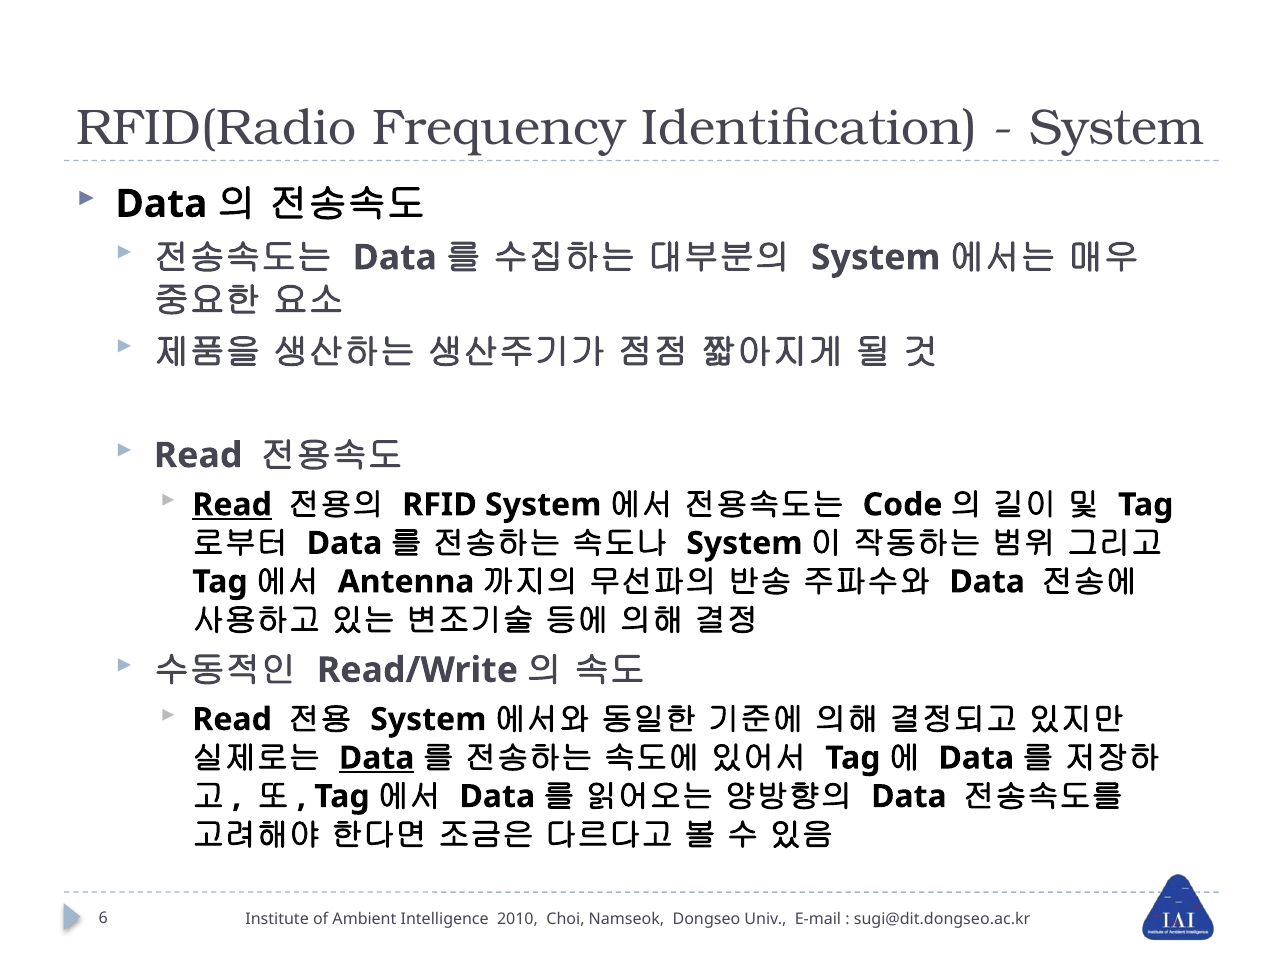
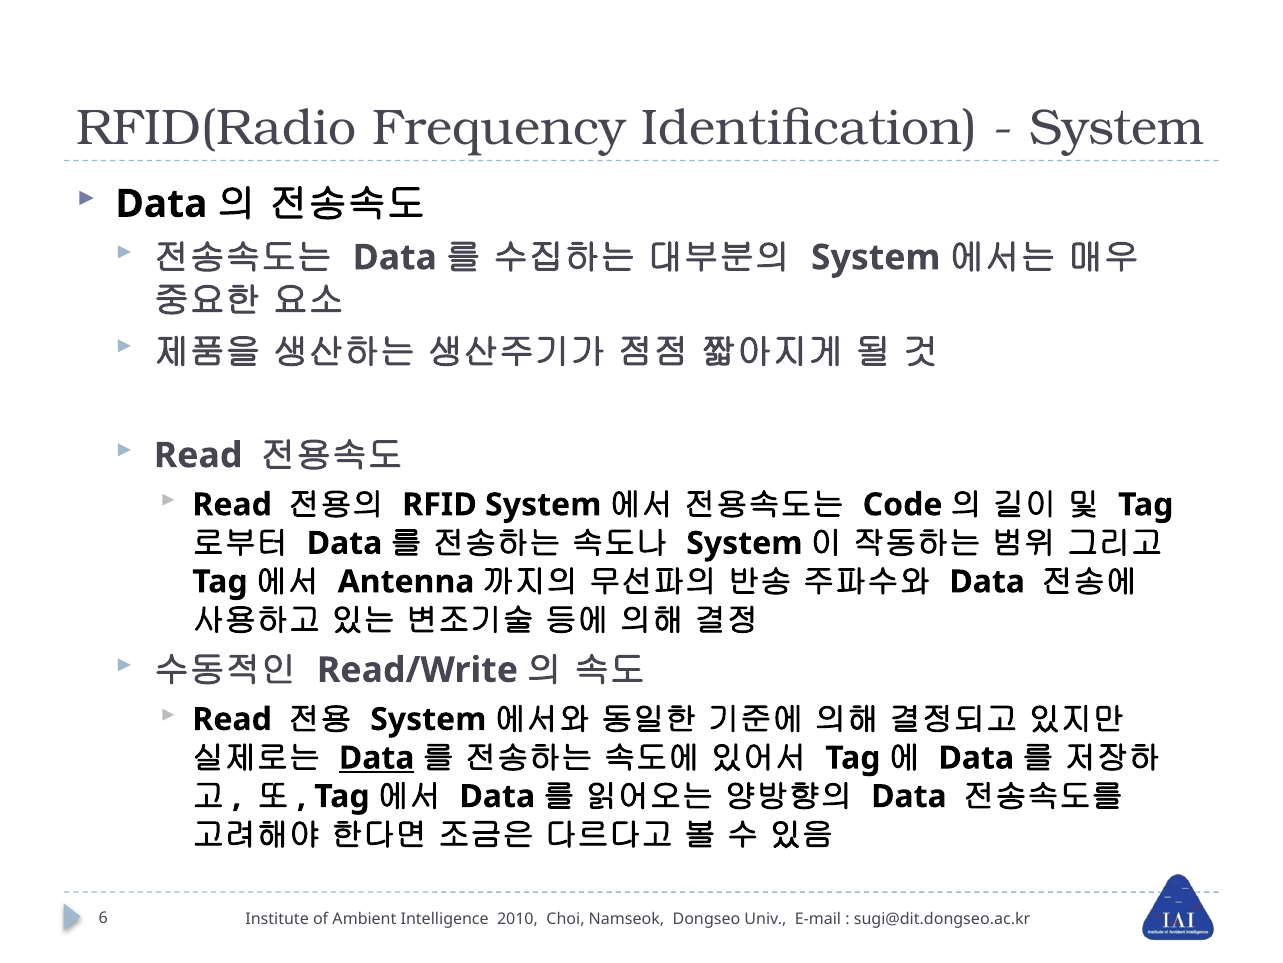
Read at (232, 504) underline: present -> none
